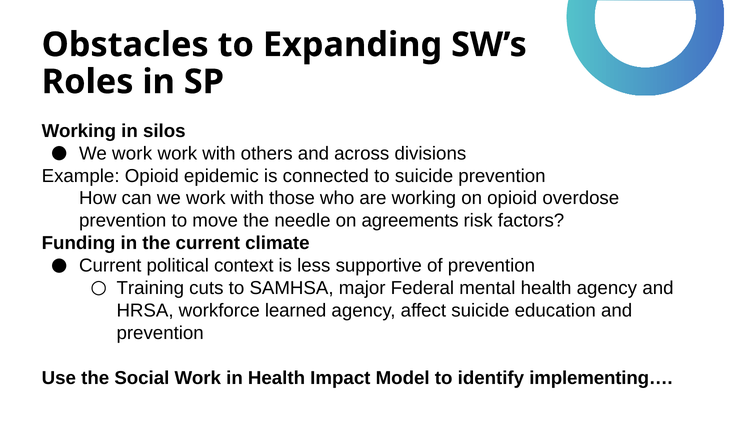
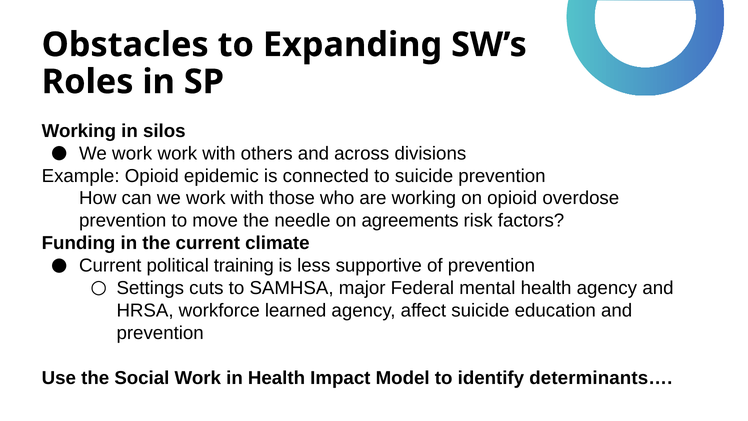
context: context -> training
Training: Training -> Settings
implementing…: implementing… -> determinants…
